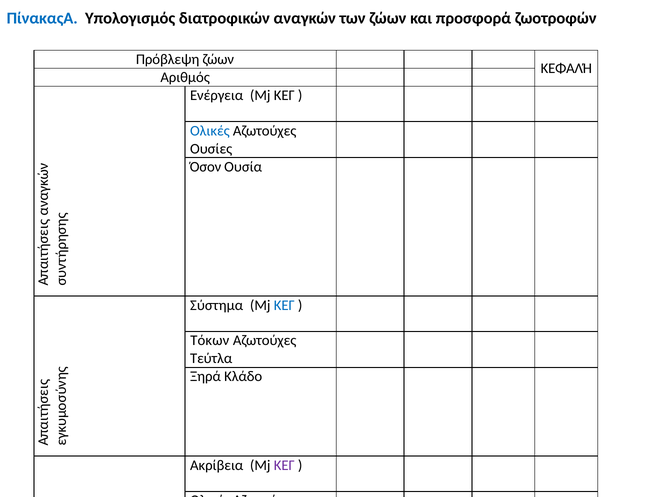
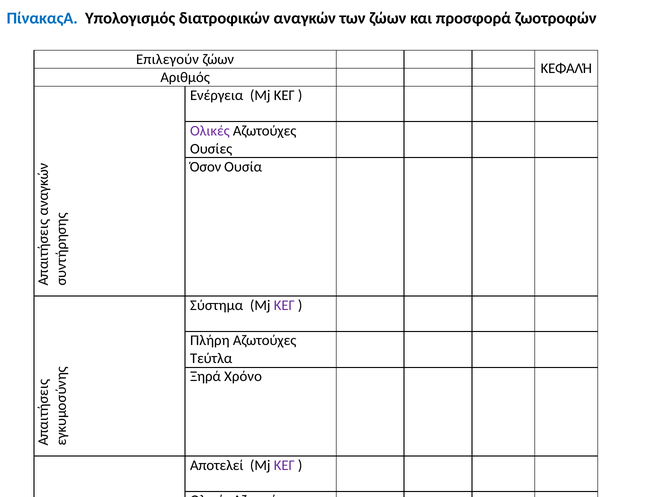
Πρόβλεψη: Πρόβλεψη -> Επιλεγούν
Ολικές at (210, 131) colour: blue -> purple
ΚΕΓ at (284, 305) colour: blue -> purple
Τόκων: Τόκων -> Πλήρη
Κλάδο: Κλάδο -> Χρόνο
Ακρίβεια: Ακρίβεια -> Αποτελεί
